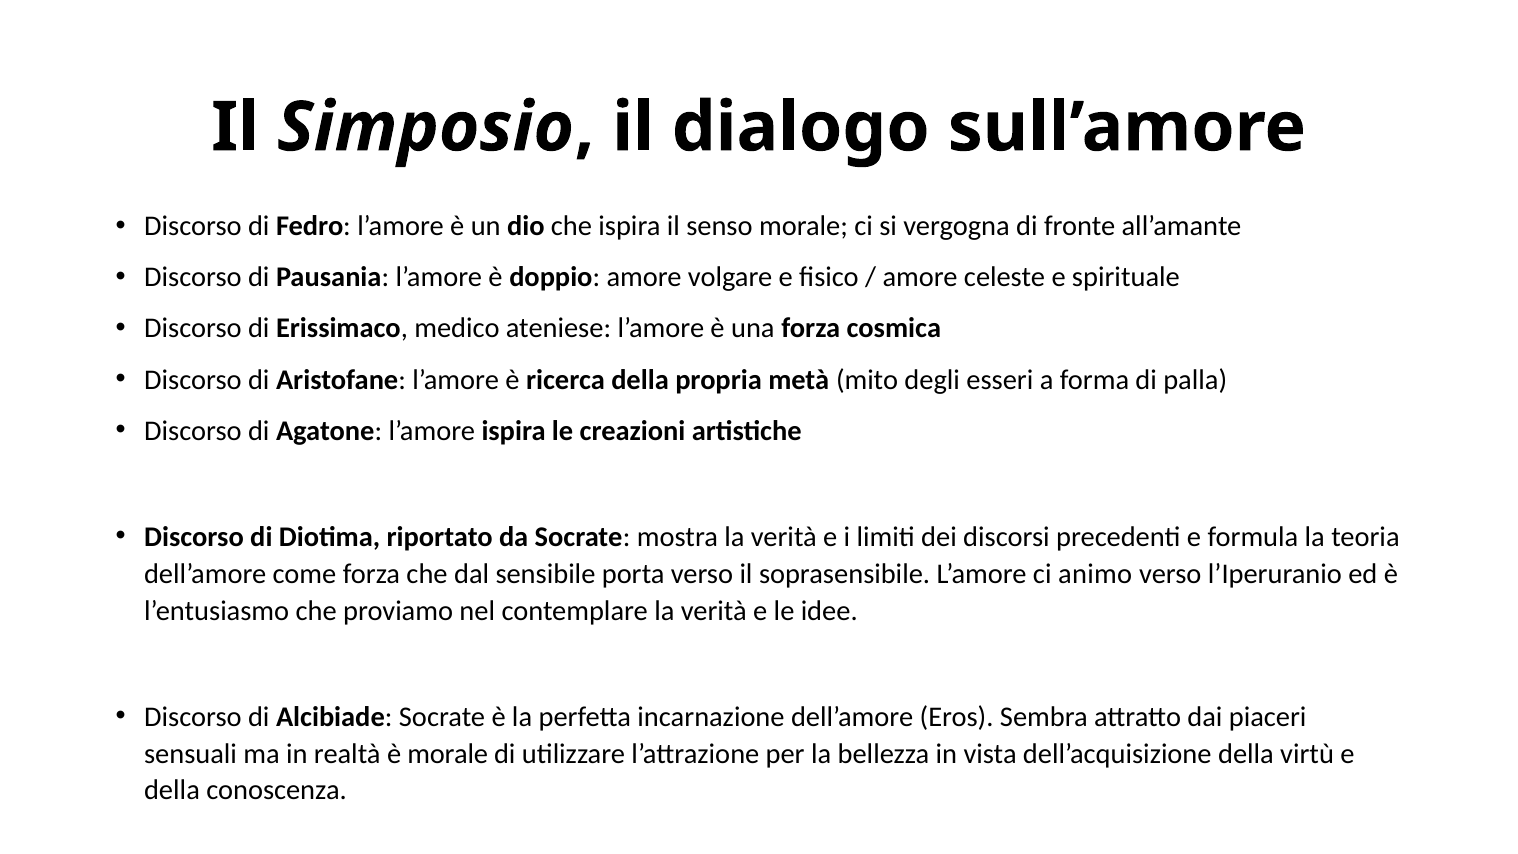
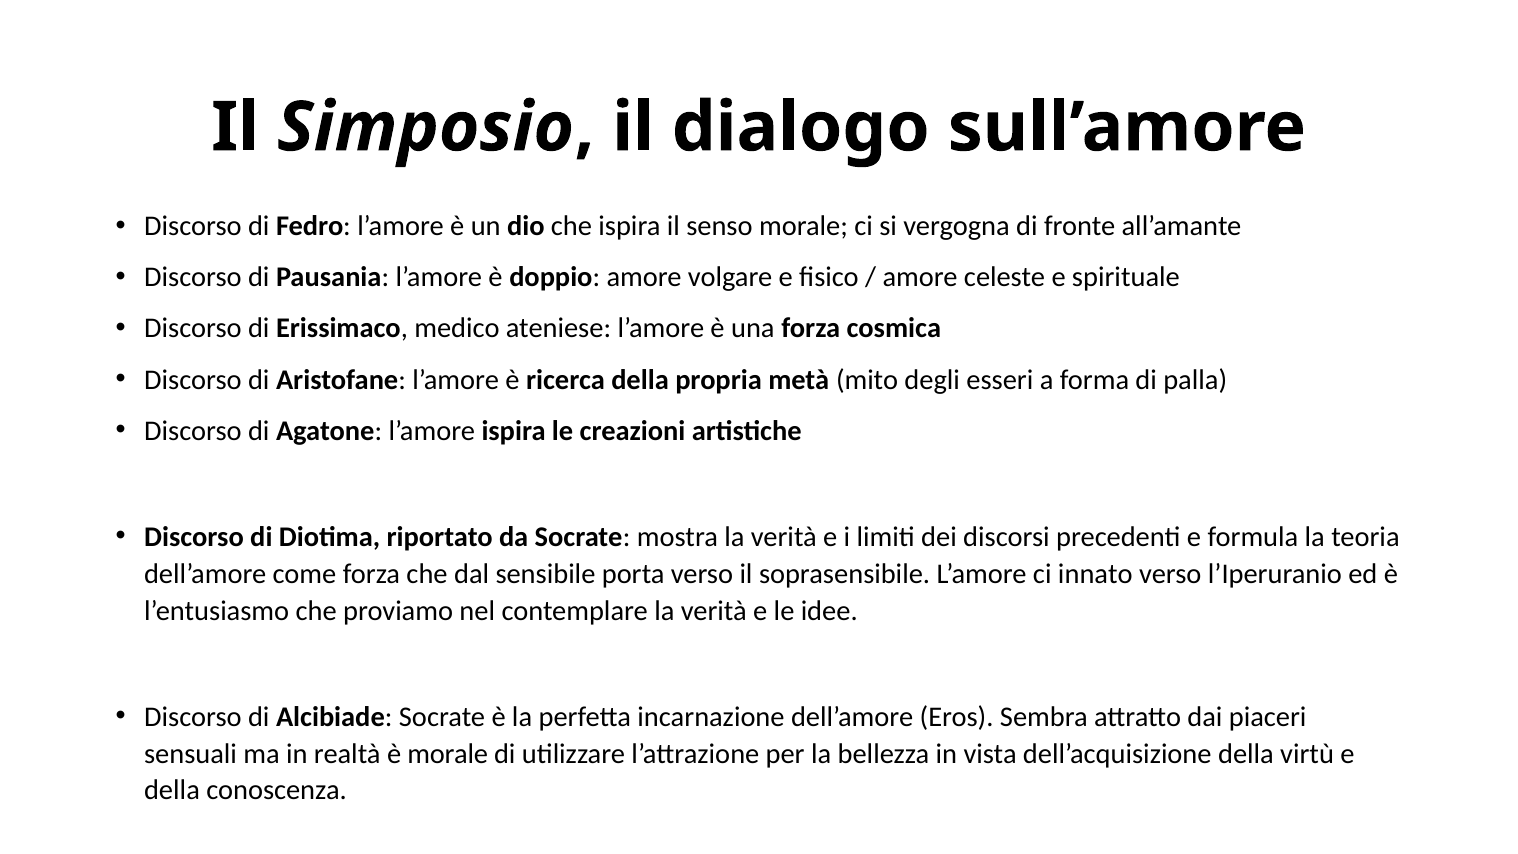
animo: animo -> innato
